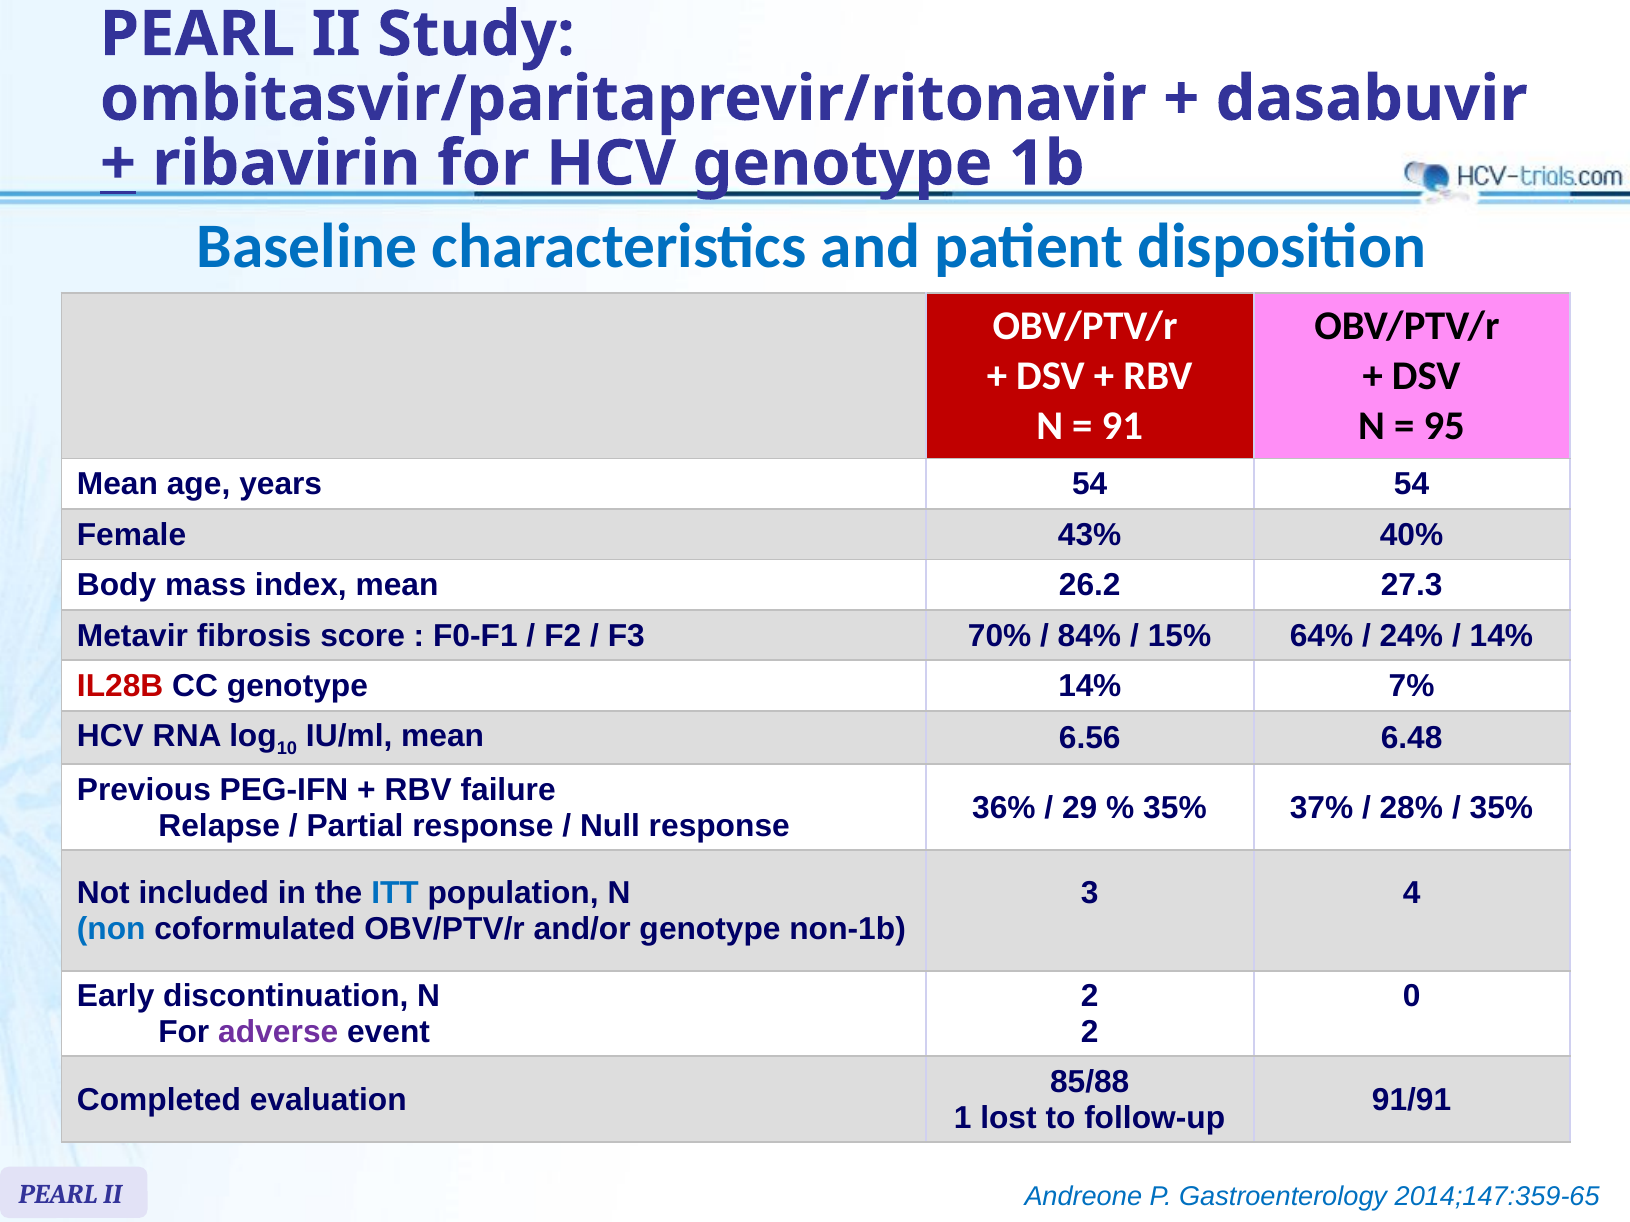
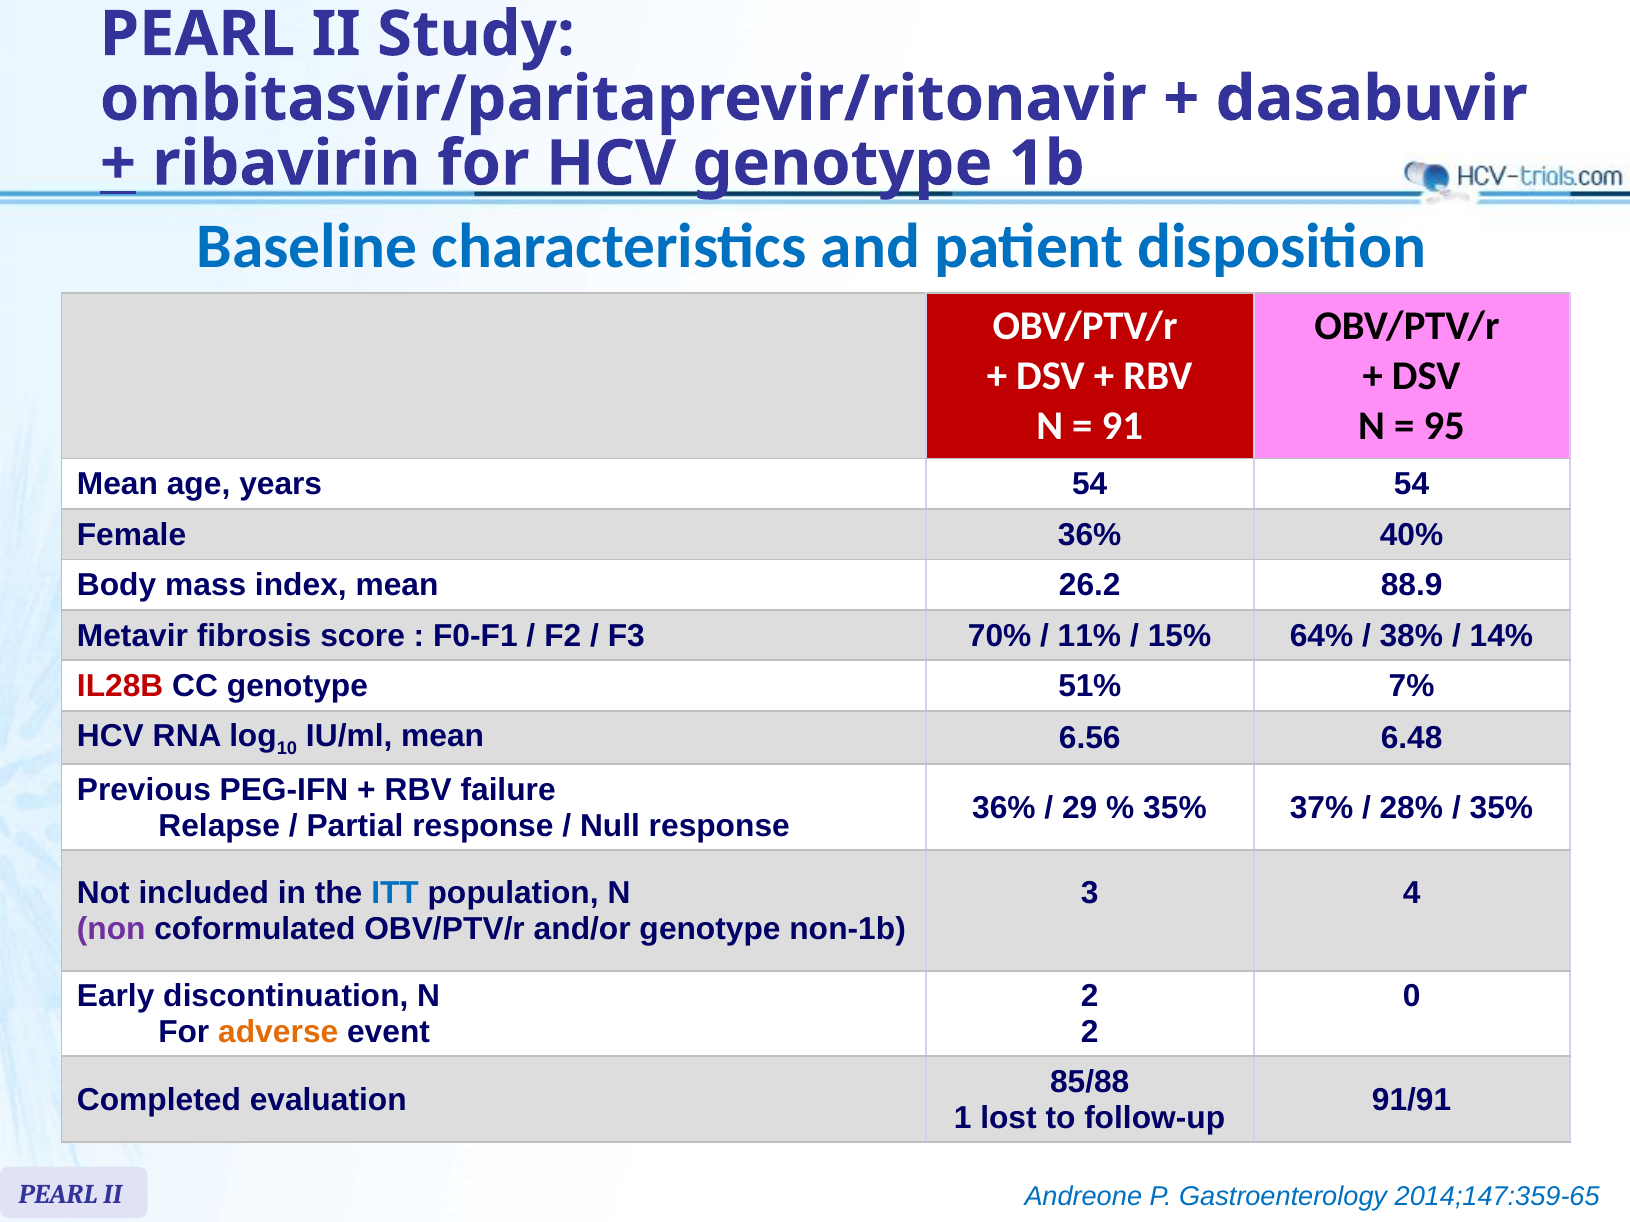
Female 43%: 43% -> 36%
27.3: 27.3 -> 88.9
84%: 84% -> 11%
24%: 24% -> 38%
genotype 14%: 14% -> 51%
non colour: blue -> purple
adverse colour: purple -> orange
